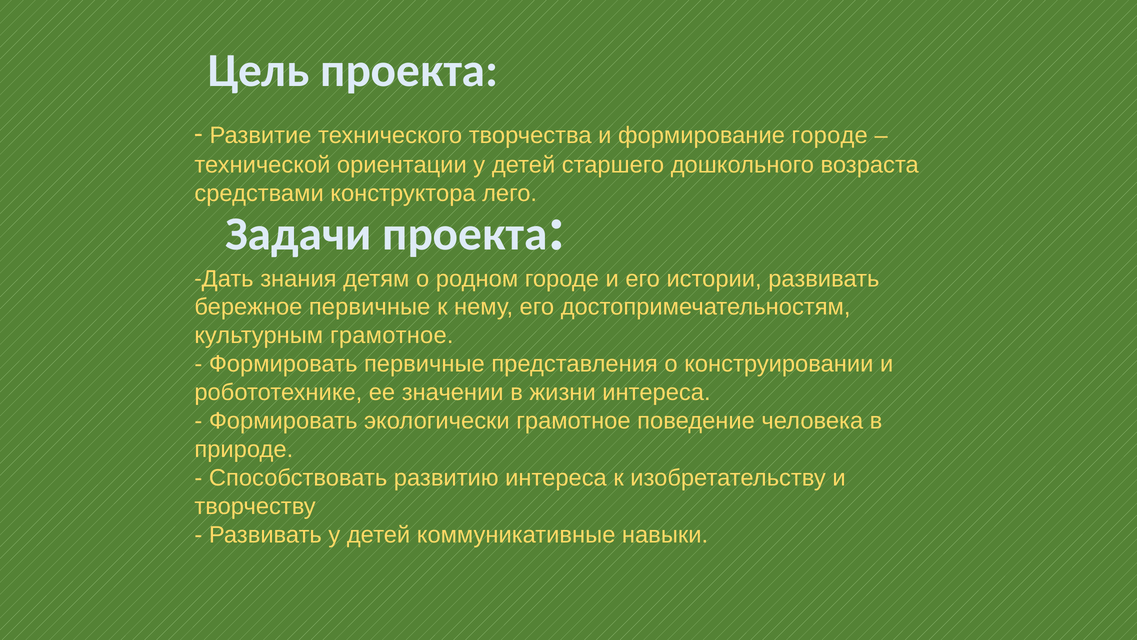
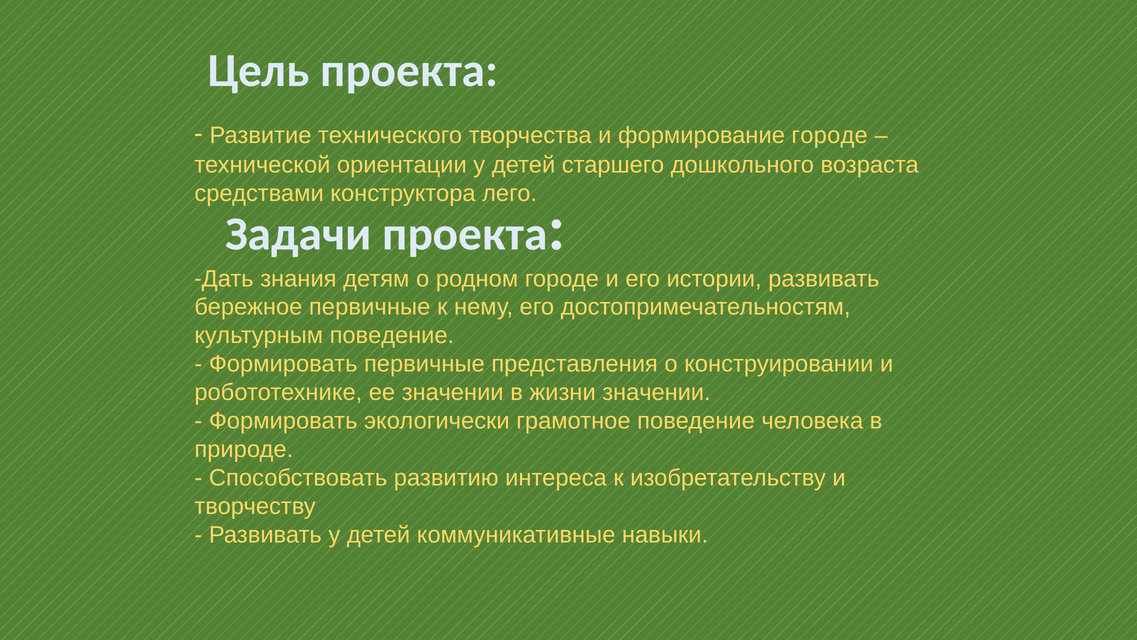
культурным грамотное: грамотное -> поведение
жизни интереса: интереса -> значении
